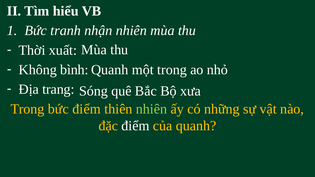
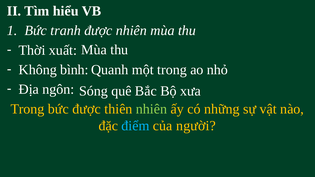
tranh nhận: nhận -> được
trang: trang -> ngôn
bức điểm: điểm -> được
điểm at (135, 126) colour: white -> light blue
của quanh: quanh -> người
